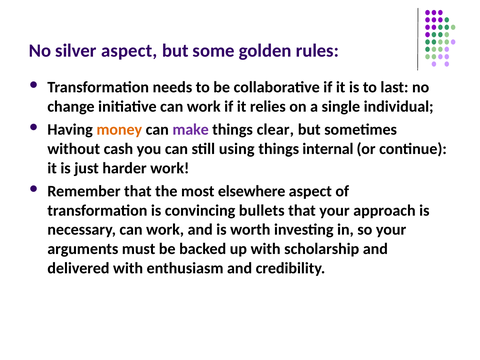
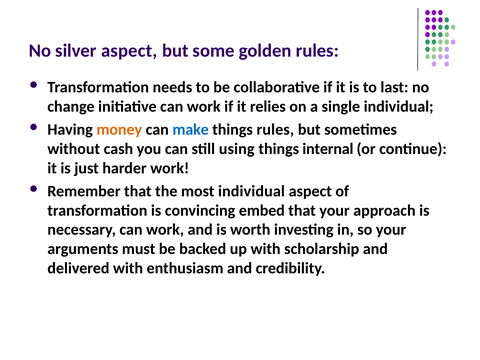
make colour: purple -> blue
things clear: clear -> rules
most elsewhere: elsewhere -> individual
bullets: bullets -> embed
